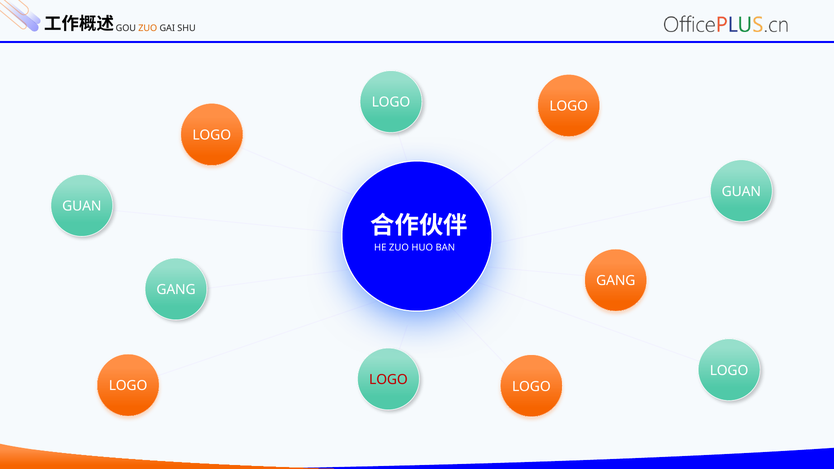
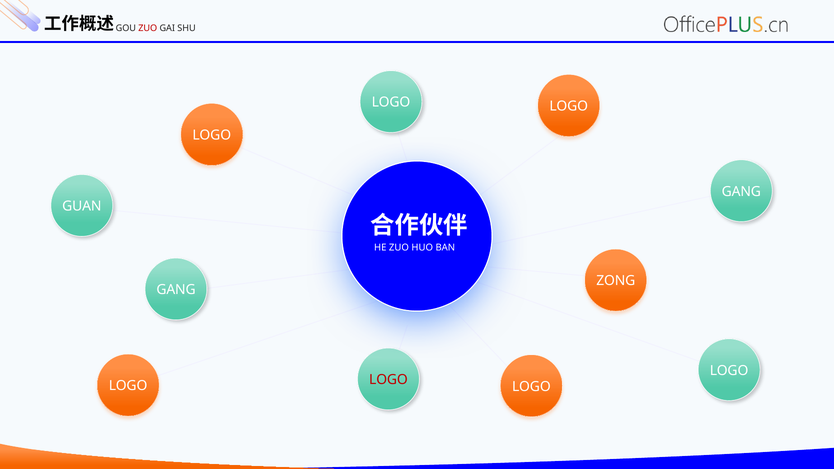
ZUO at (148, 28) colour: orange -> red
GUAN at (741, 192): GUAN -> GANG
GANG at (616, 281): GANG -> ZONG
